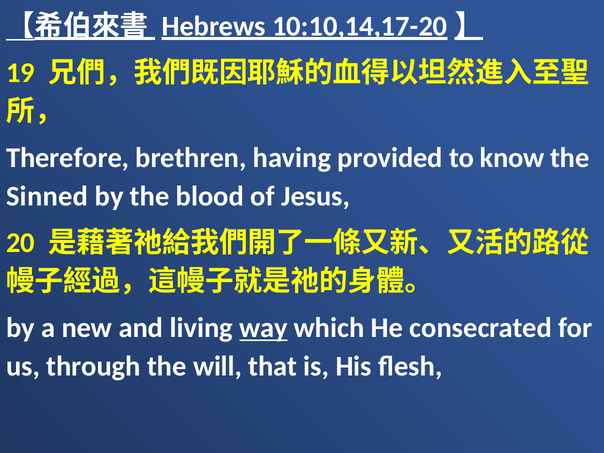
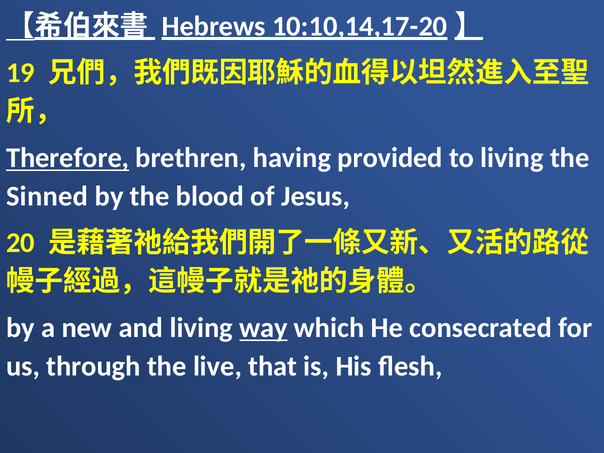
Therefore underline: none -> present
to know: know -> living
will: will -> live
